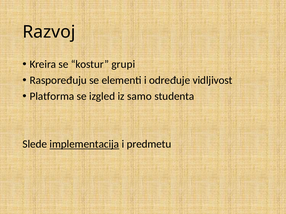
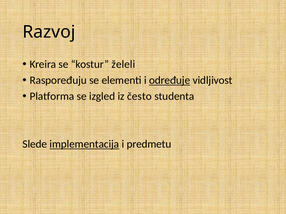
grupi: grupi -> želeli
određuje underline: none -> present
samo: samo -> često
